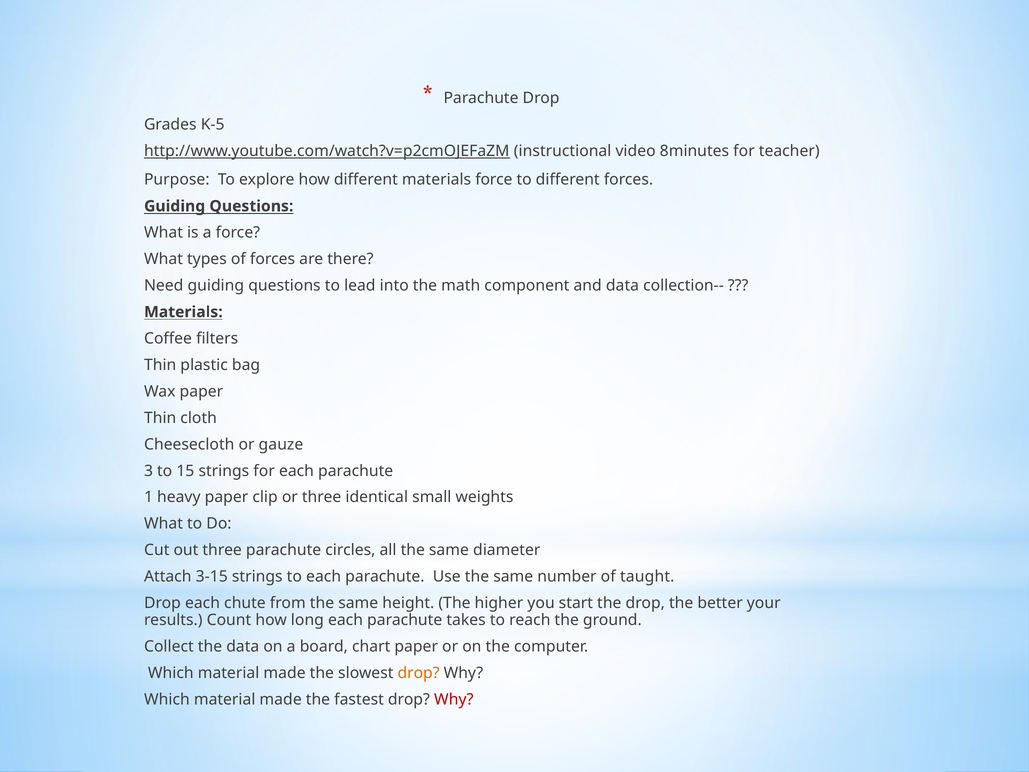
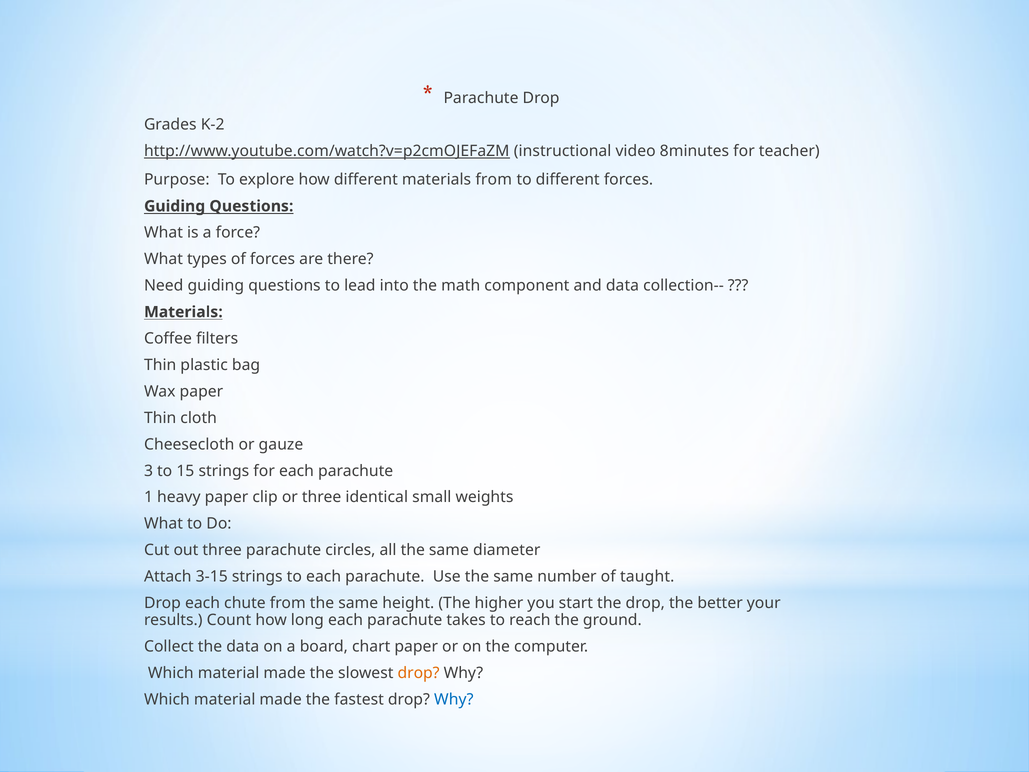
K-5: K-5 -> K-2
materials force: force -> from
Why at (454, 699) colour: red -> blue
